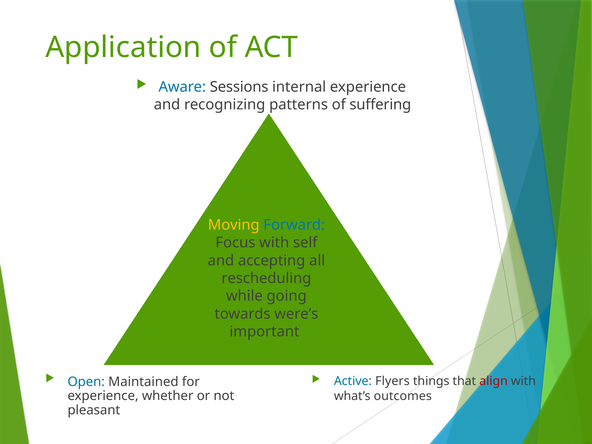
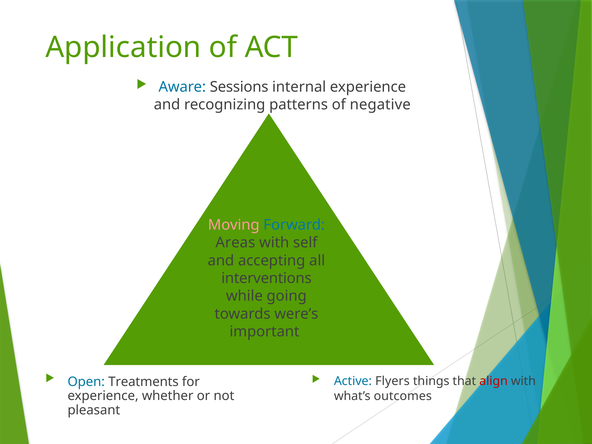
suffering: suffering -> negative
Moving colour: yellow -> pink
Focus: Focus -> Areas
rescheduling: rescheduling -> interventions
Maintained: Maintained -> Treatments
